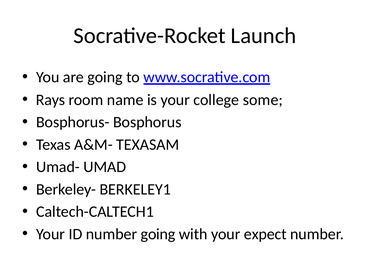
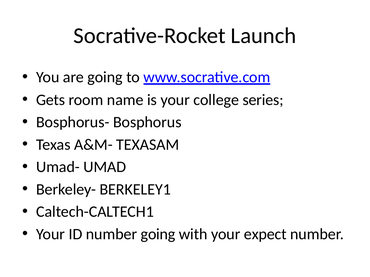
Rays: Rays -> Gets
some: some -> series
